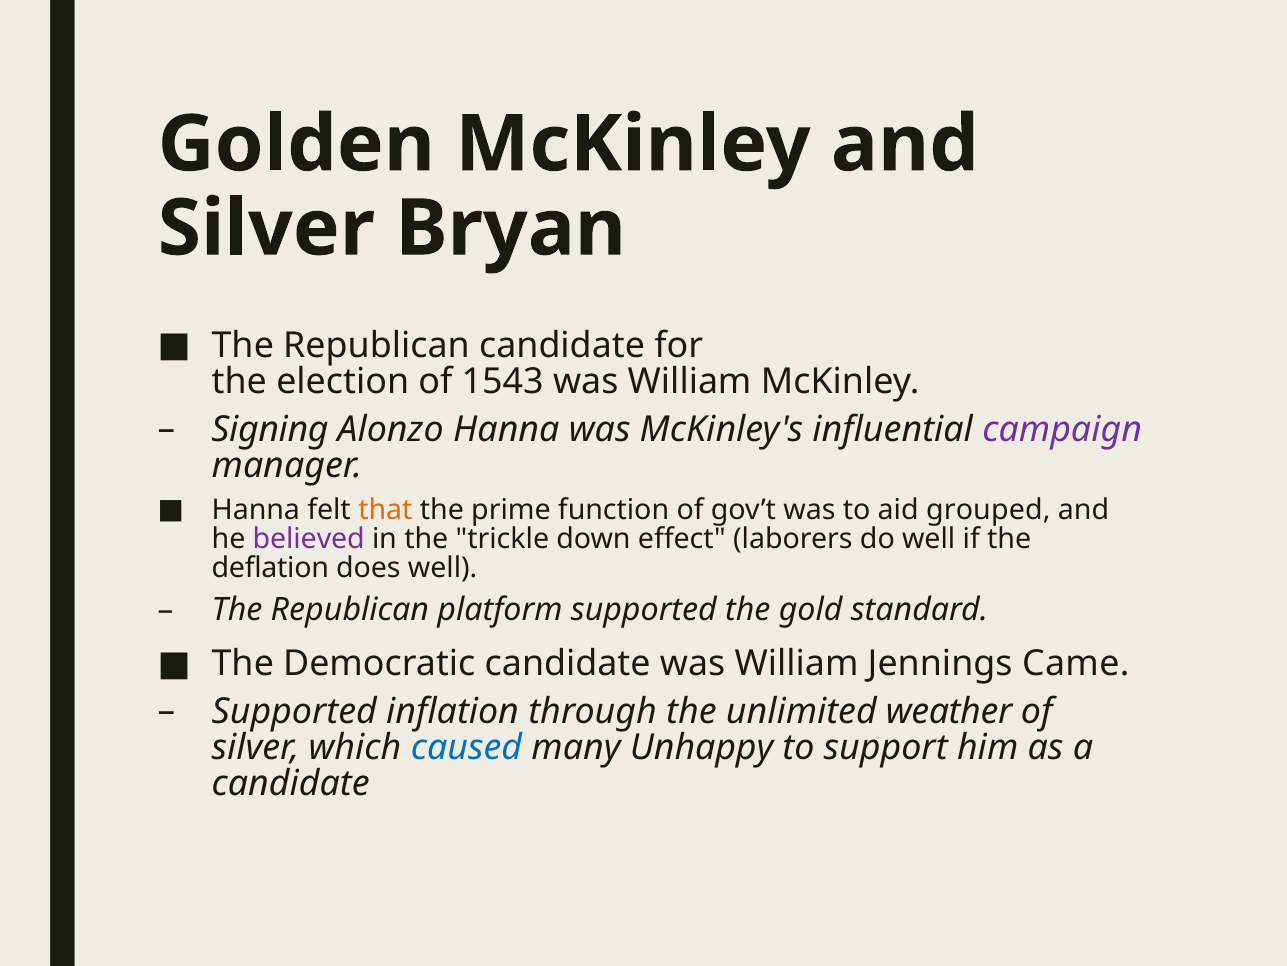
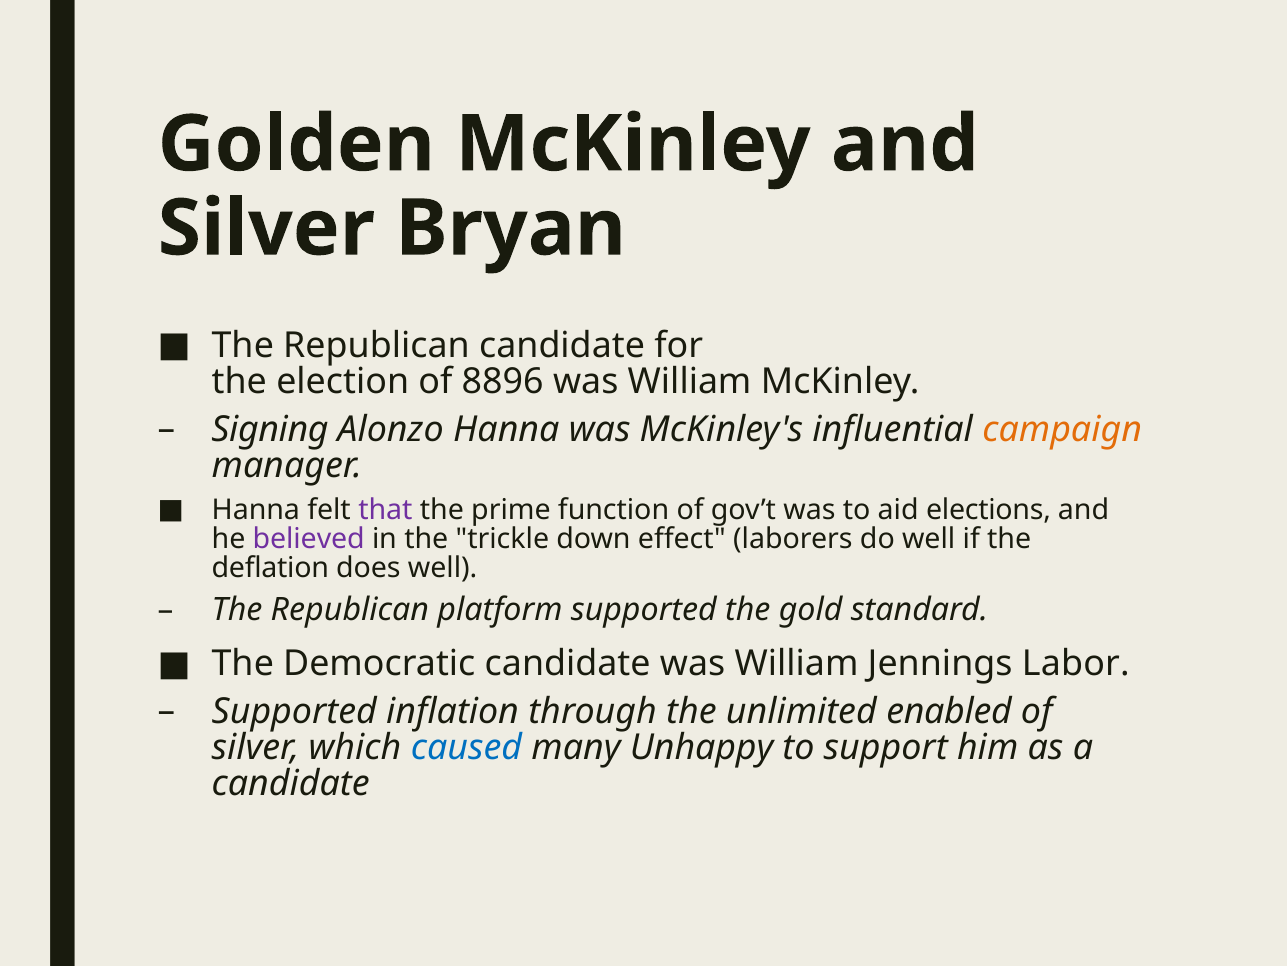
1543: 1543 -> 8896
campaign colour: purple -> orange
that colour: orange -> purple
grouped: grouped -> elections
Came: Came -> Labor
weather: weather -> enabled
